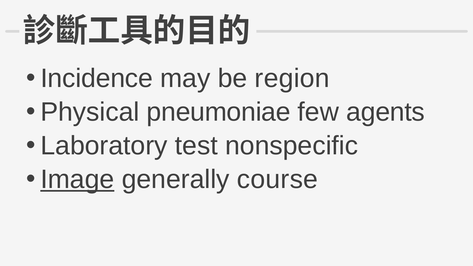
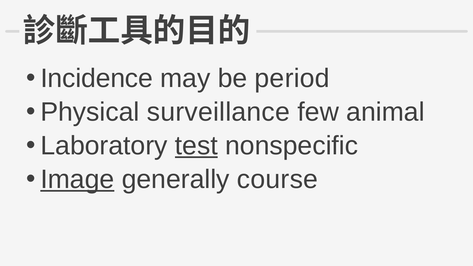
region: region -> period
pneumoniae: pneumoniae -> surveillance
agents: agents -> animal
test underline: none -> present
